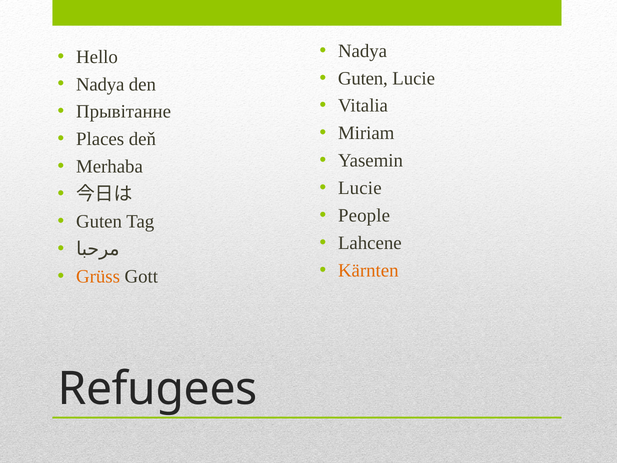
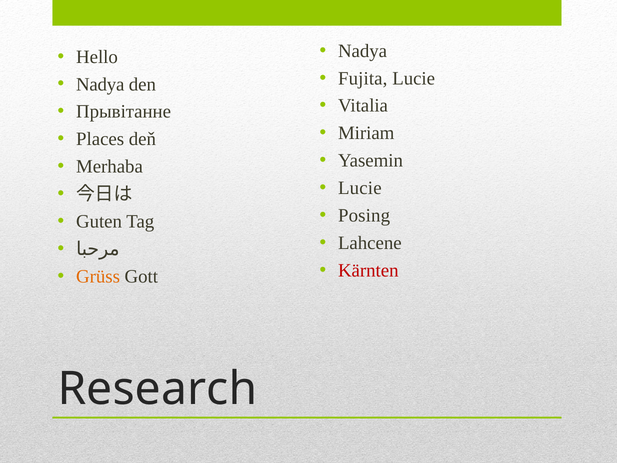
Guten at (363, 78): Guten -> Fujita
People: People -> Posing
Kärnten colour: orange -> red
Refugees: Refugees -> Research
